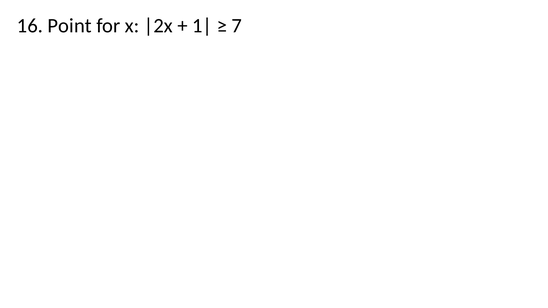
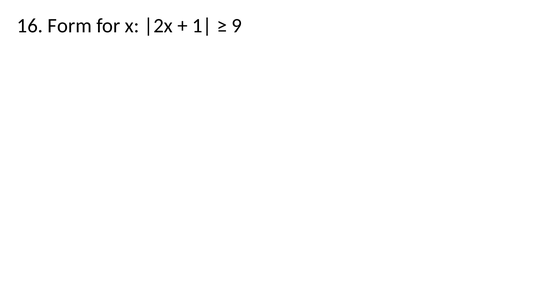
Point: Point -> Form
7: 7 -> 9
